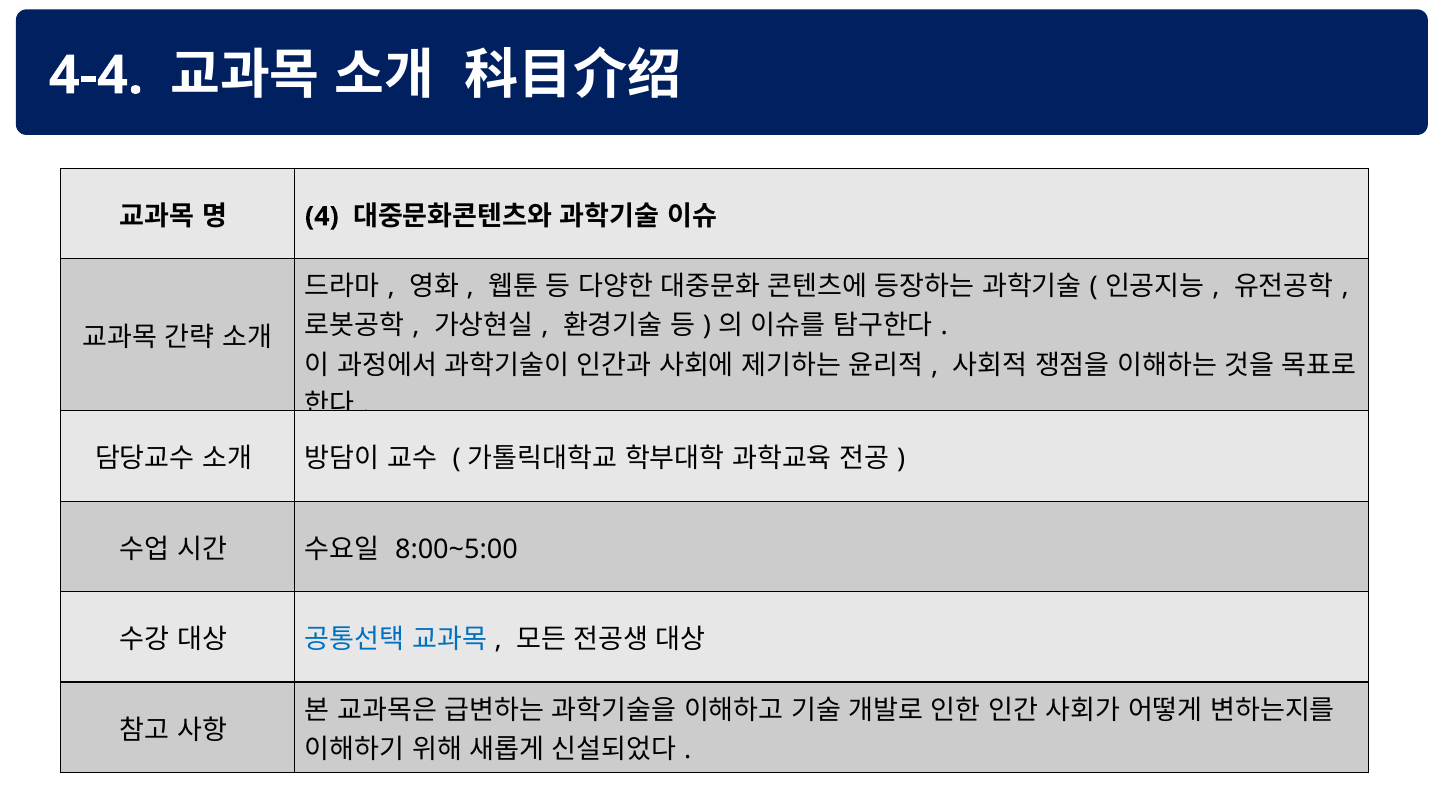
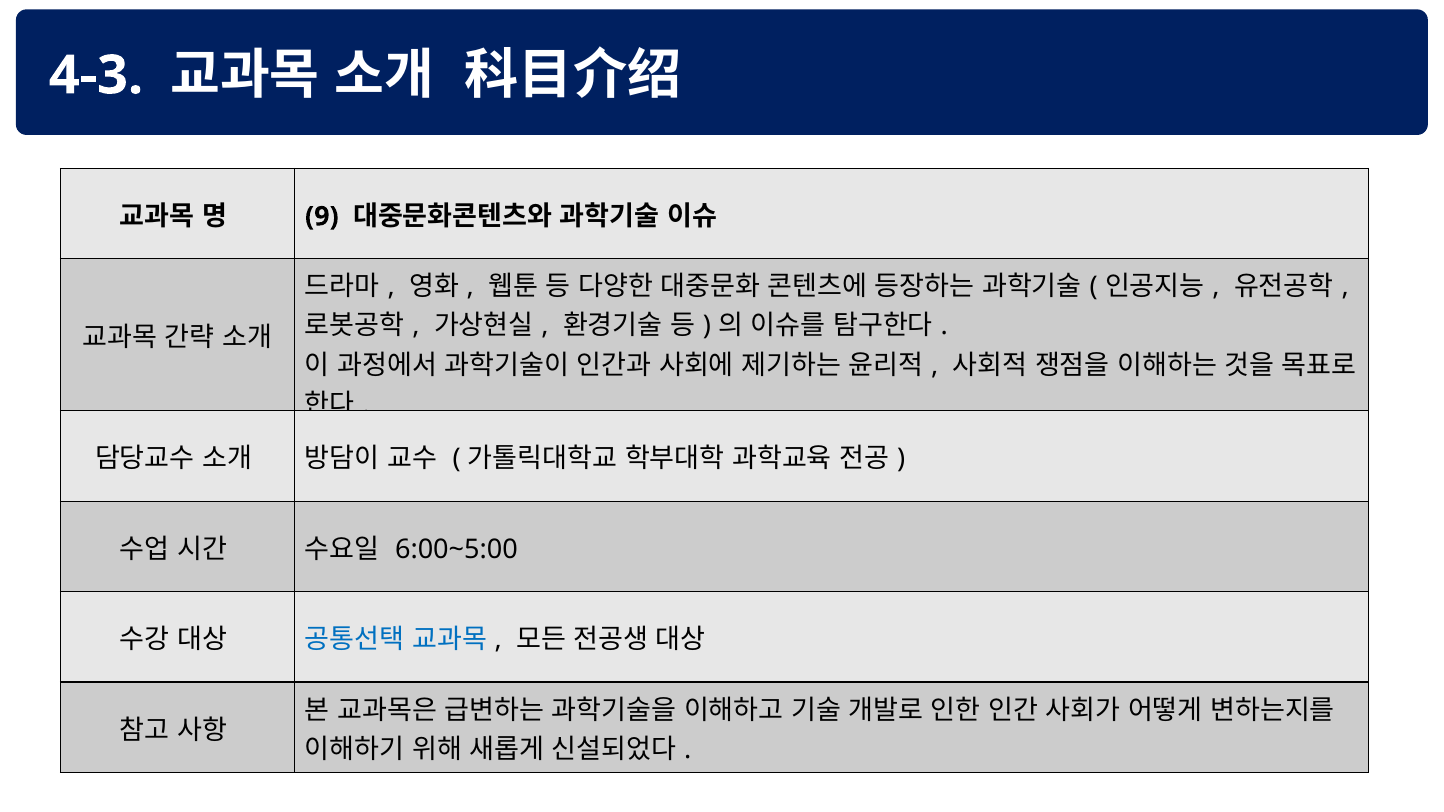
4-4: 4-4 -> 4-3
4: 4 -> 9
8:00~5:00: 8:00~5:00 -> 6:00~5:00
